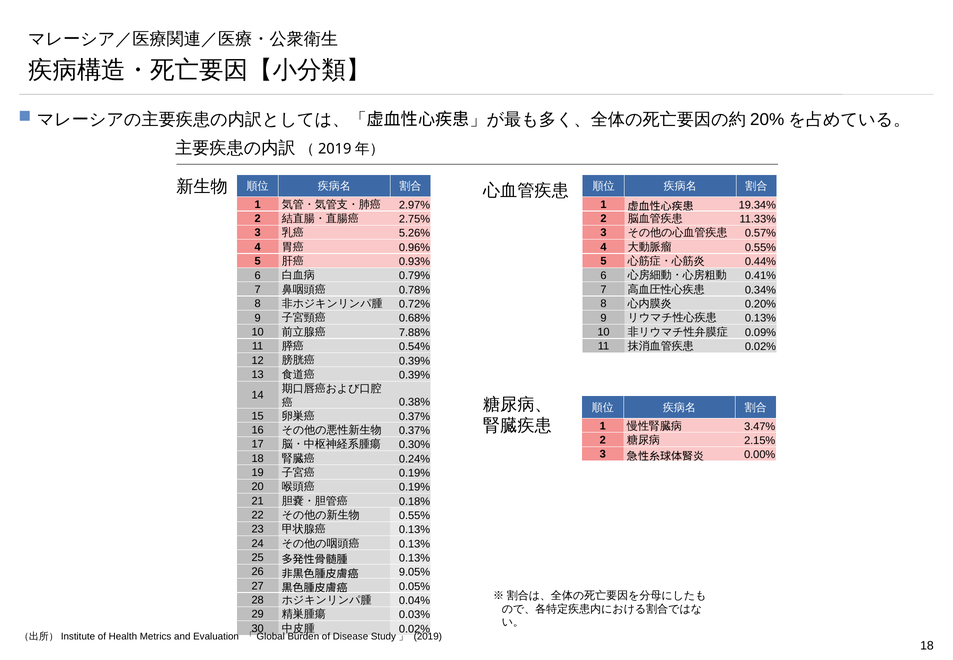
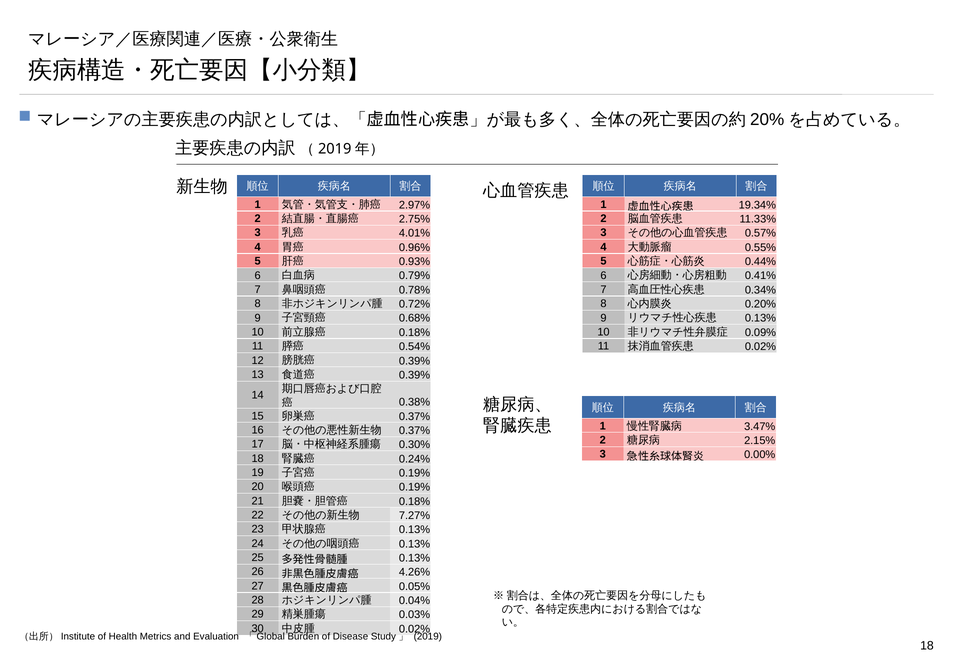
5.26%: 5.26% -> 4.01%
7.88% at (415, 332): 7.88% -> 0.18%
0.55% at (415, 515): 0.55% -> 7.27%
9.05%: 9.05% -> 4.26%
